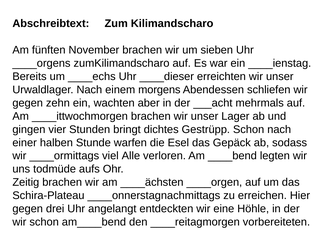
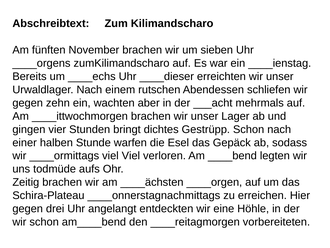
morgens: morgens -> rutschen
viel Alle: Alle -> Viel
